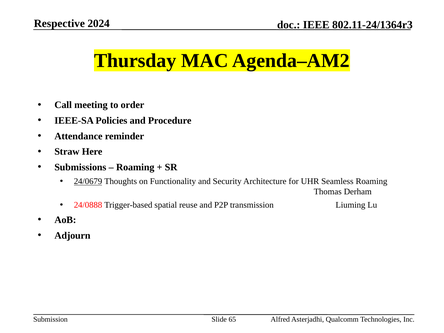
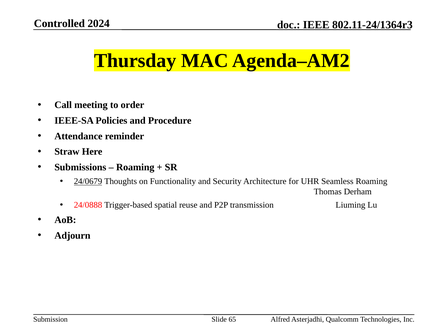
Respective: Respective -> Controlled
